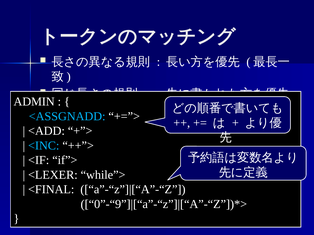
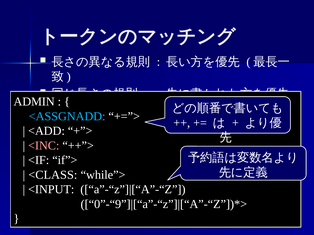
<INC colour: light blue -> pink
<LEXER: <LEXER -> <CLASS
<FINAL: <FINAL -> <INPUT
